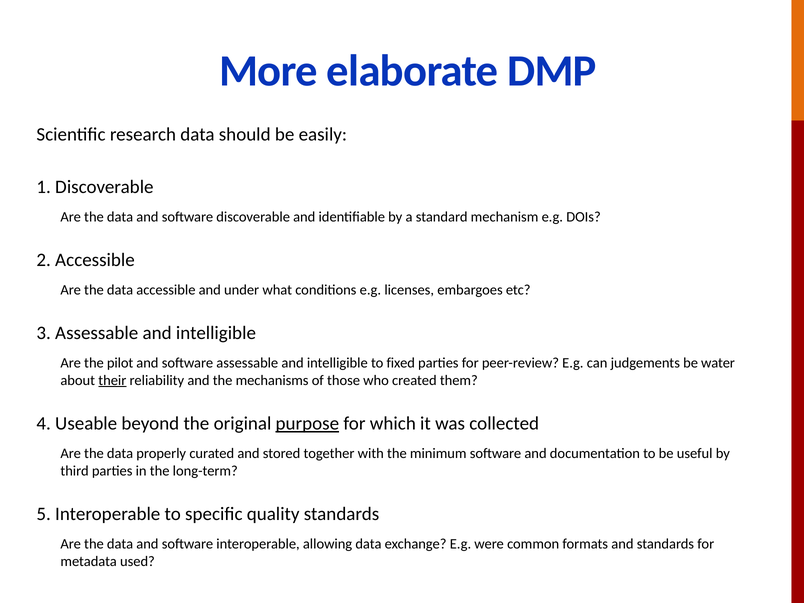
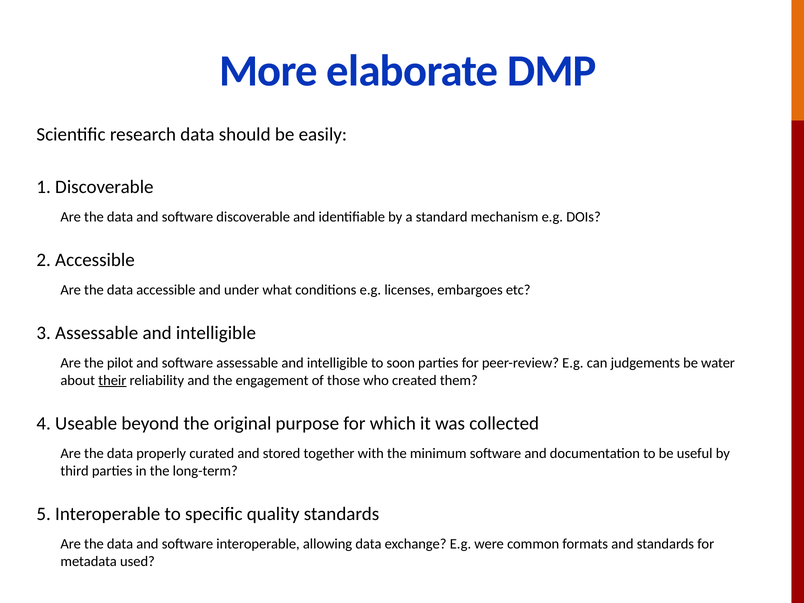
fixed: fixed -> soon
mechanisms: mechanisms -> engagement
purpose underline: present -> none
